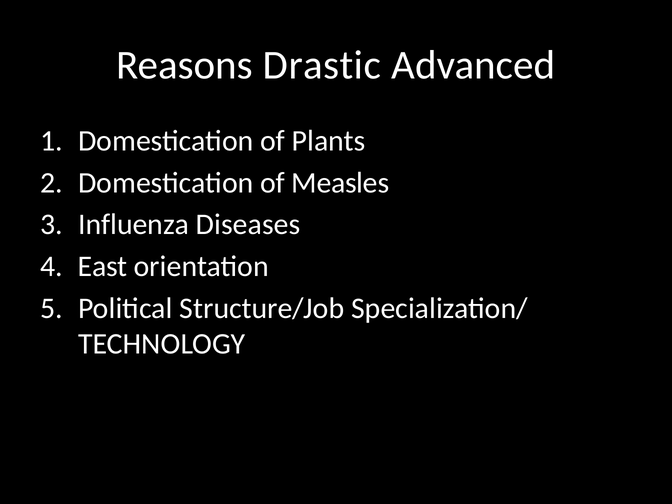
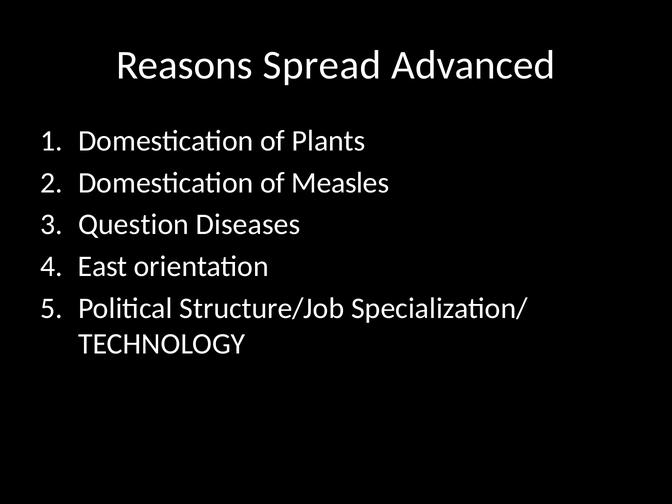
Drastic: Drastic -> Spread
Influenza: Influenza -> Question
